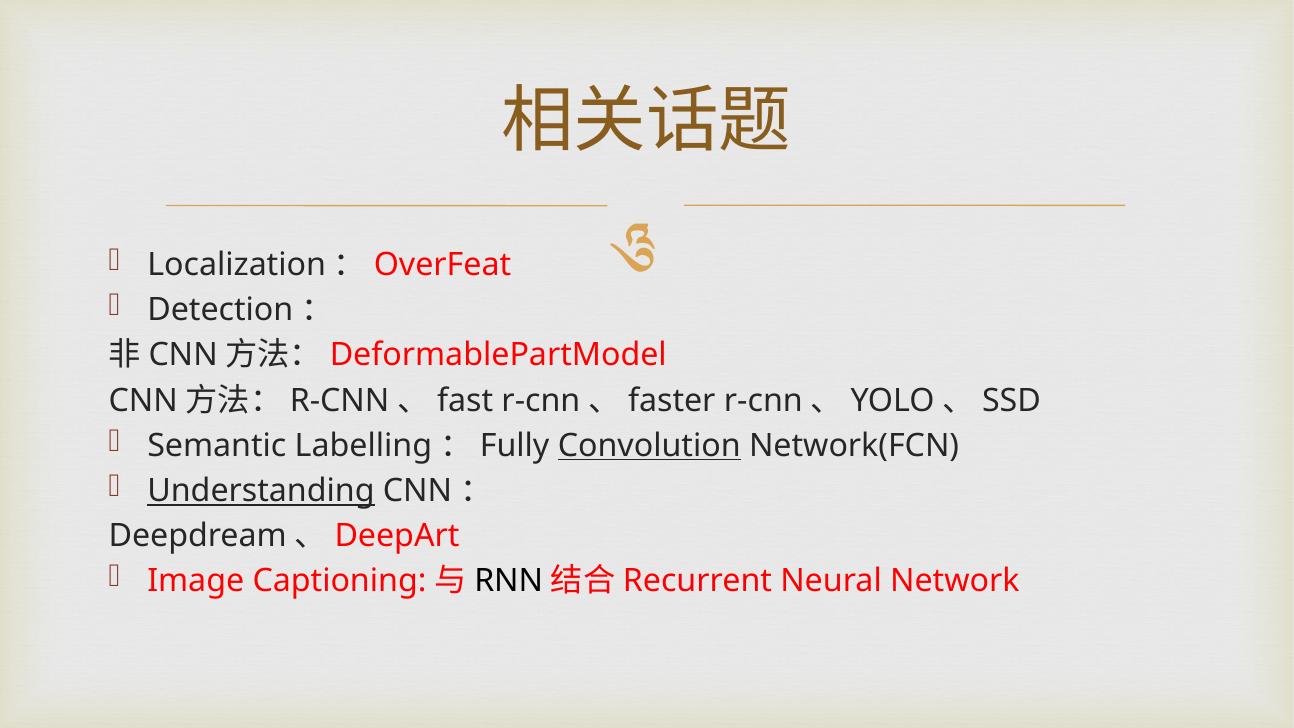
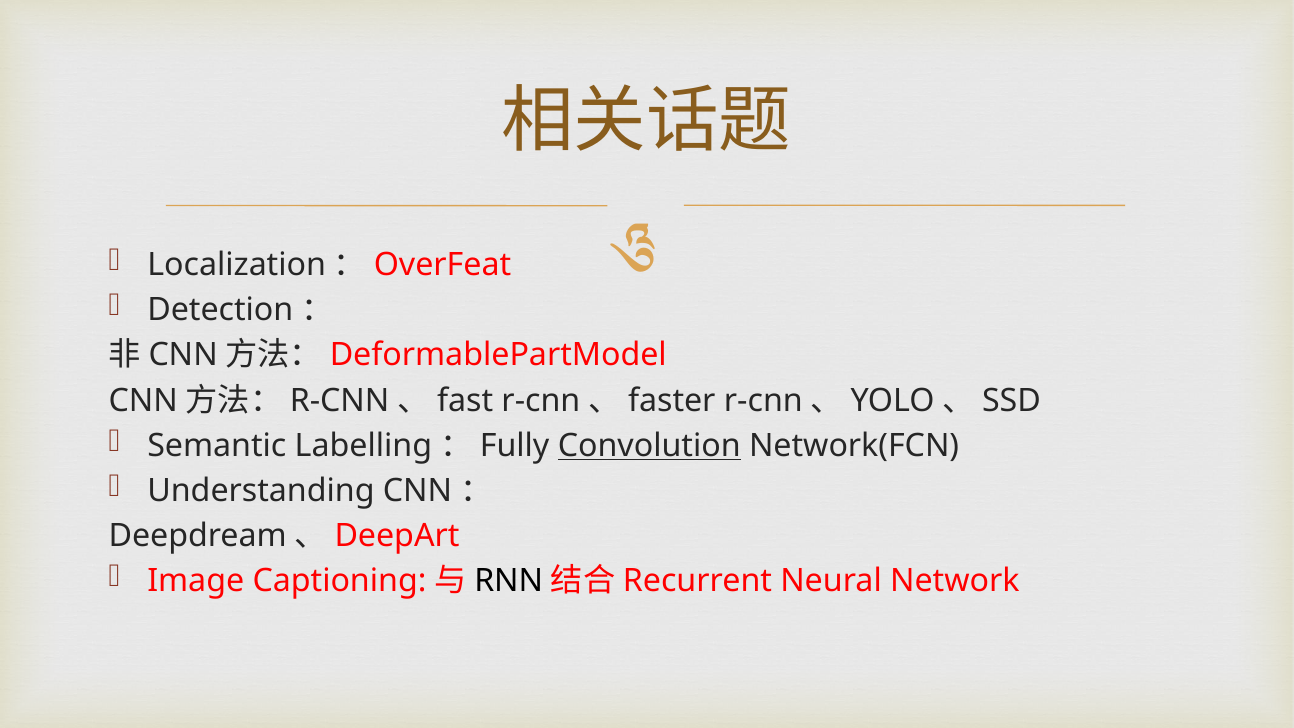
Understanding underline: present -> none
